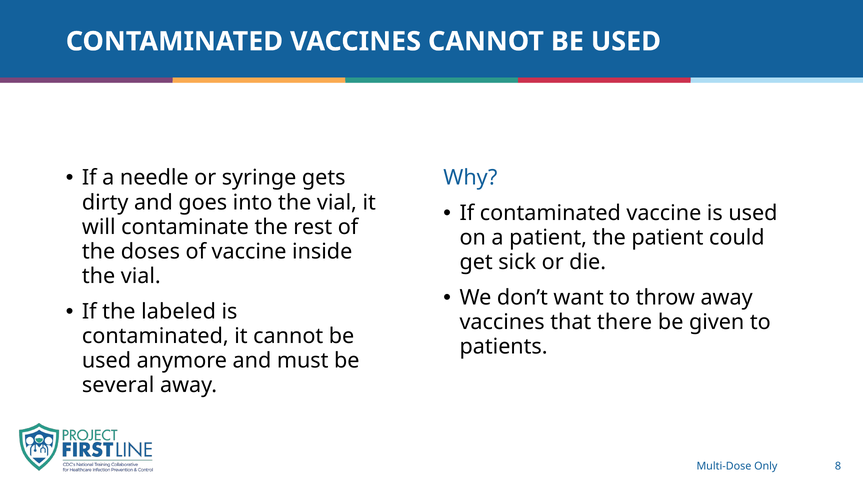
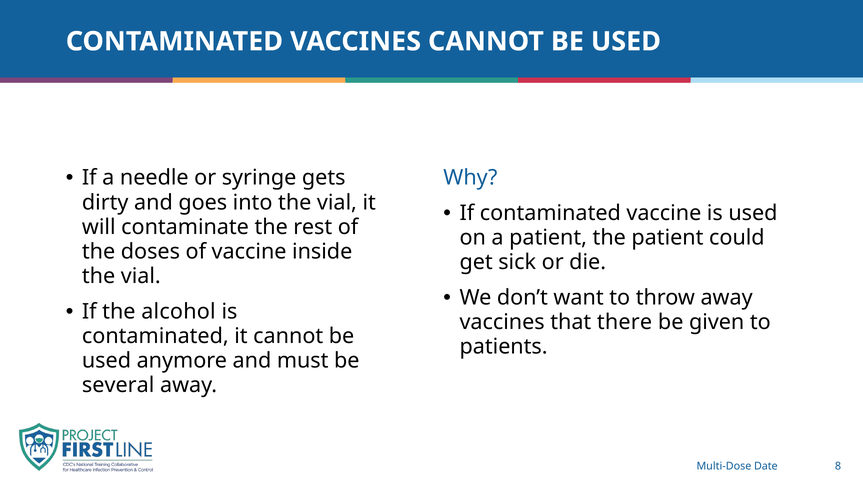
labeled: labeled -> alcohol
Only: Only -> Date
